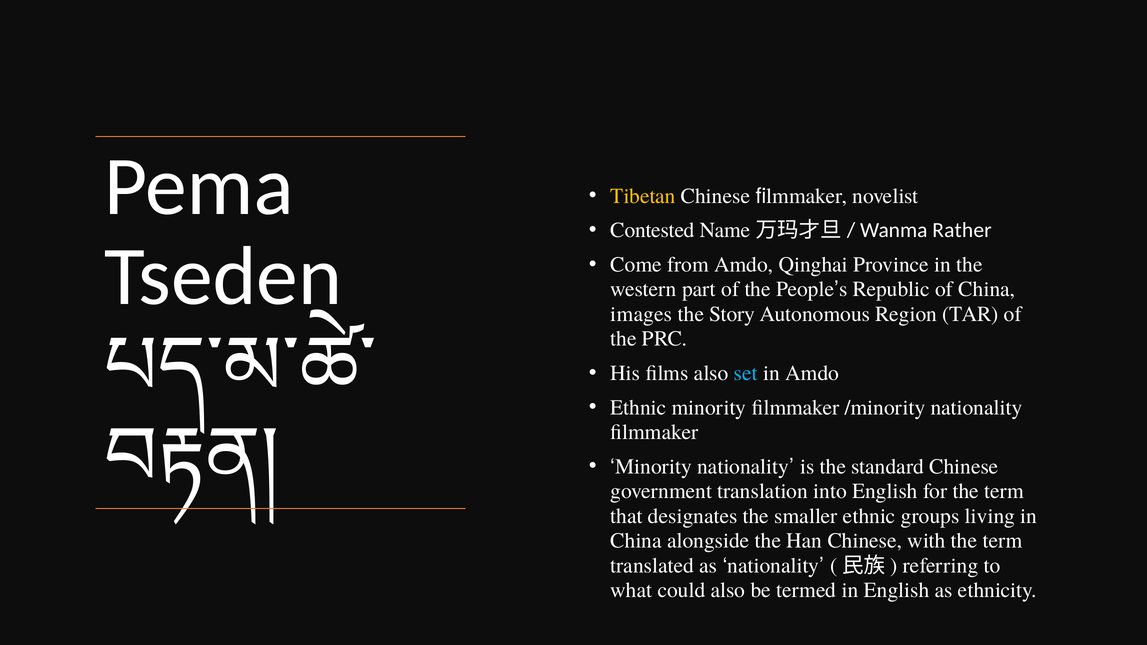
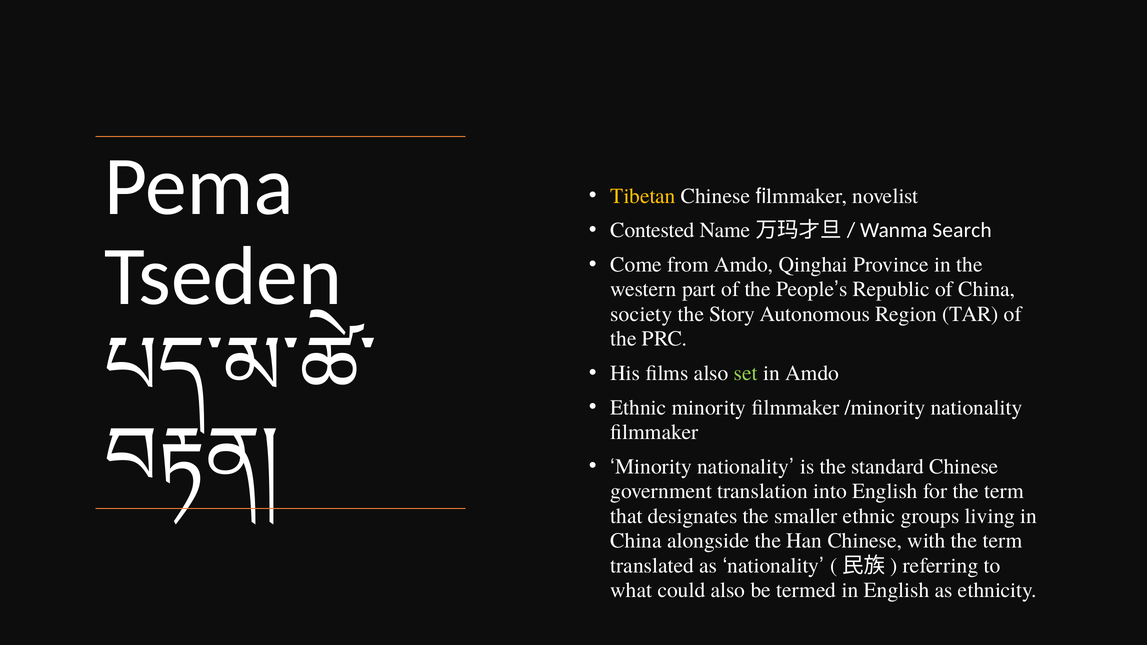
Rather: Rather -> Search
images: images -> society
set colour: light blue -> light green
